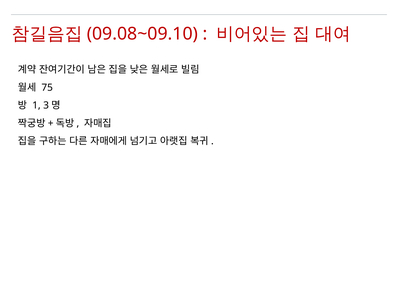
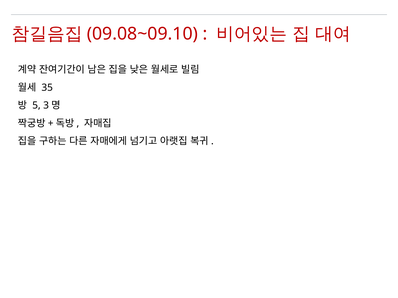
75: 75 -> 35
1: 1 -> 5
